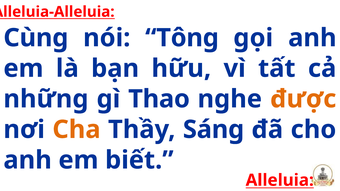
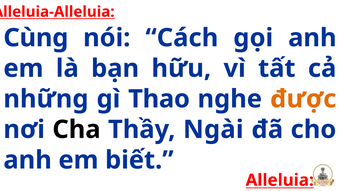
Tông: Tông -> Cách
Cha colour: orange -> black
Sáng: Sáng -> Ngài
